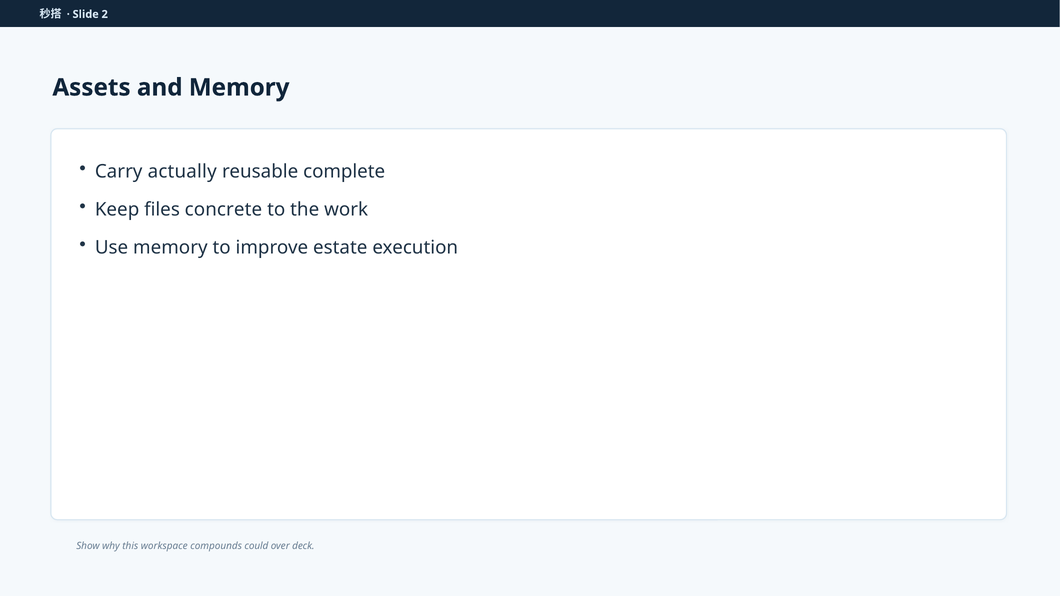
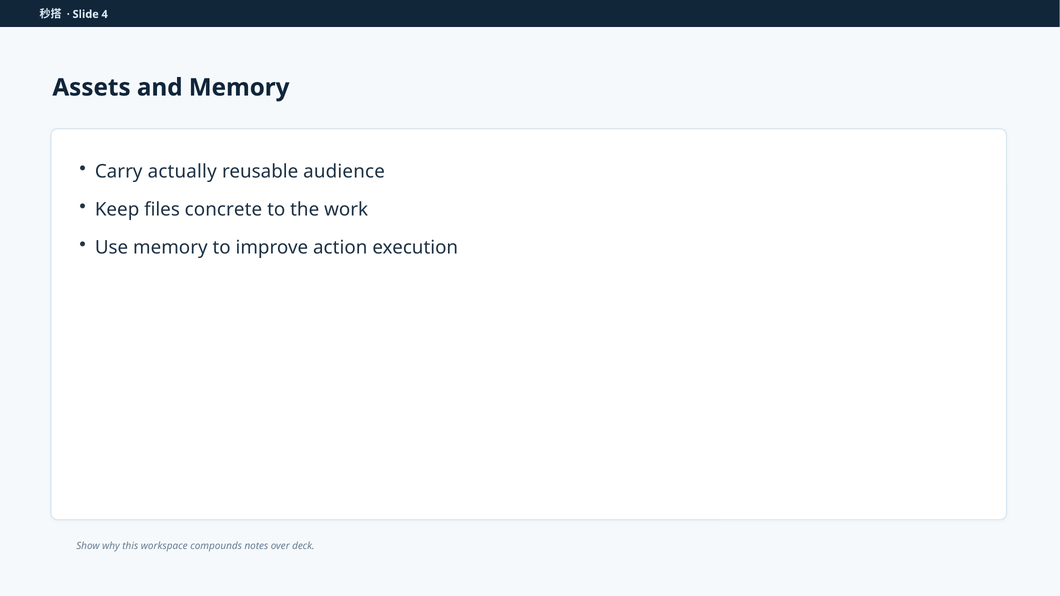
2: 2 -> 4
complete: complete -> audience
estate: estate -> action
could: could -> notes
